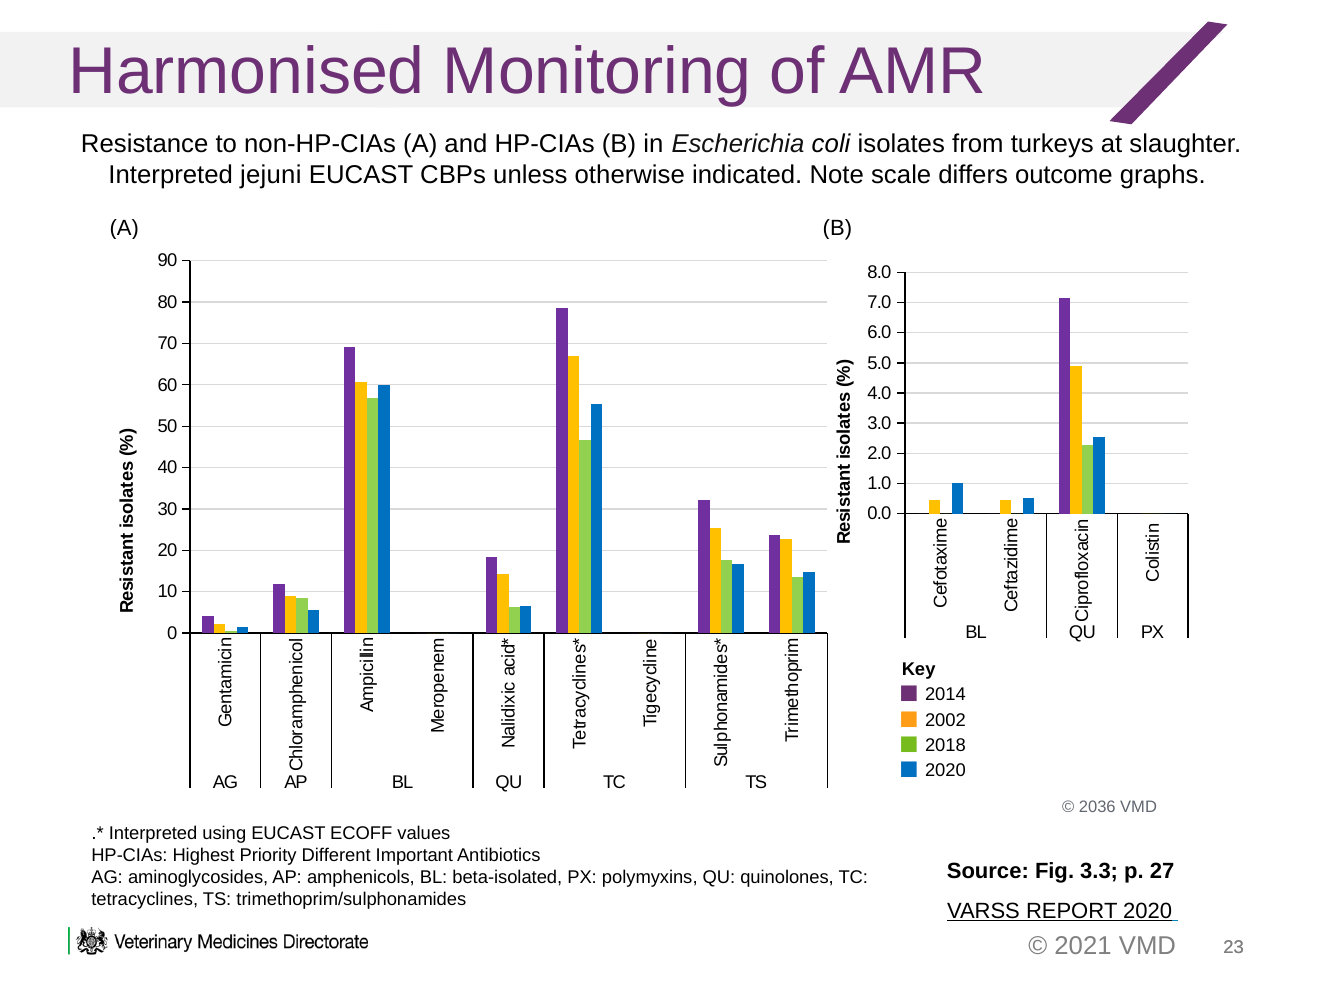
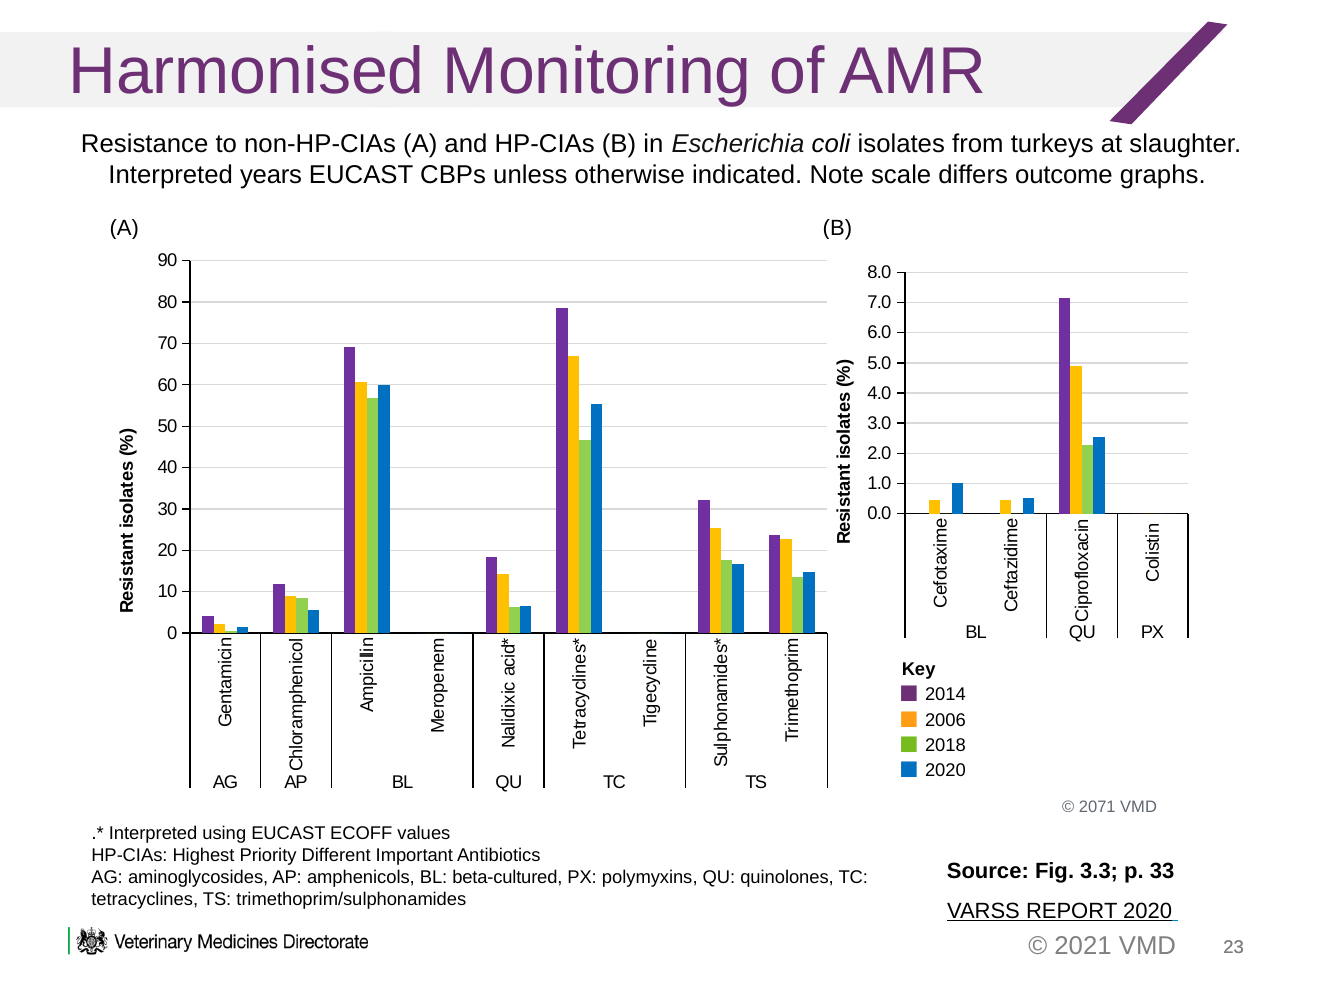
jejuni: jejuni -> years
2002: 2002 -> 2006
2036: 2036 -> 2071
27: 27 -> 33
beta-isolated: beta-isolated -> beta-cultured
